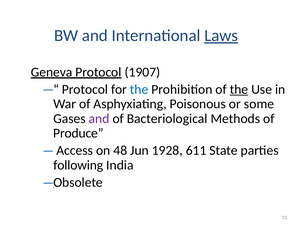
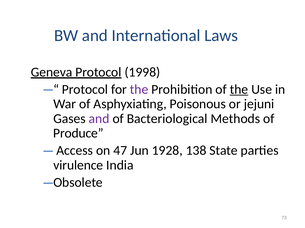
Laws underline: present -> none
1907: 1907 -> 1998
the at (139, 90) colour: blue -> purple
some: some -> jejuni
48: 48 -> 47
611: 611 -> 138
following: following -> virulence
